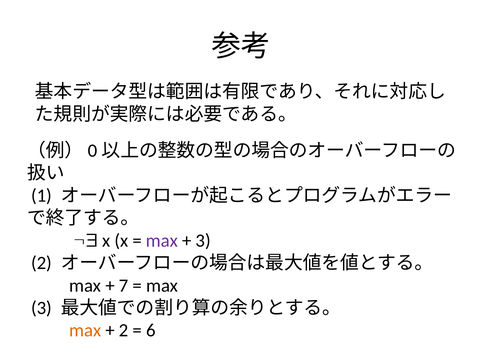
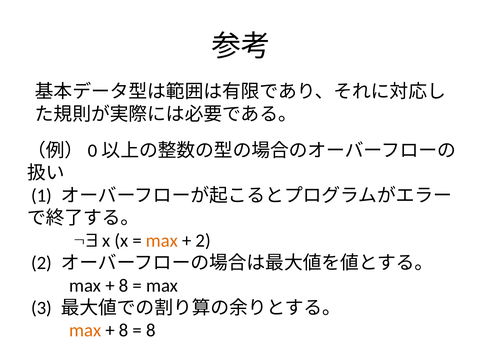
max at (162, 241) colour: purple -> orange
3 at (203, 241): 3 -> 2
7 at (124, 286): 7 -> 8
2 at (124, 331): 2 -> 8
6 at (151, 331): 6 -> 8
